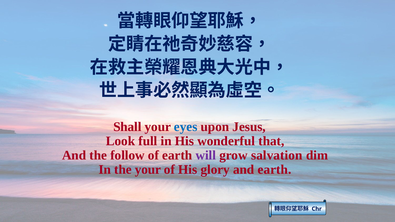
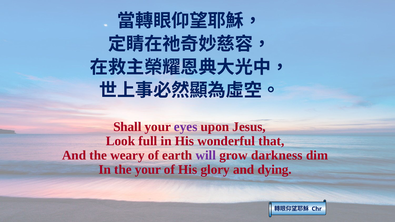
eyes colour: blue -> purple
follow: follow -> weary
salvation: salvation -> darkness
and earth: earth -> dying
